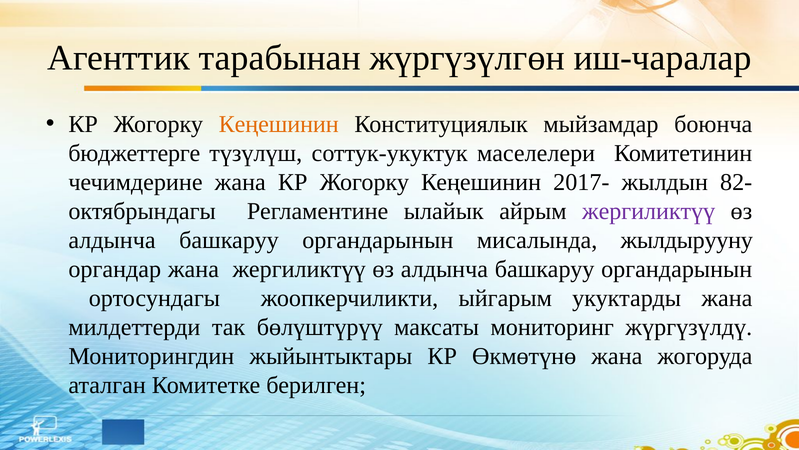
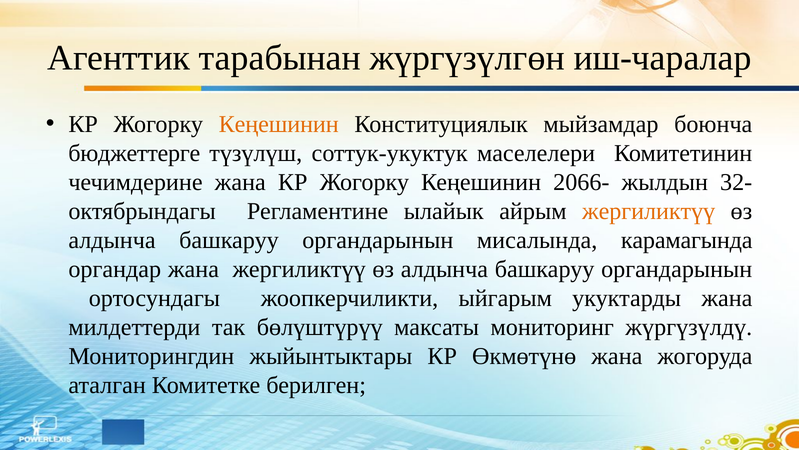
2017-: 2017- -> 2066-
82-: 82- -> 32-
жергиликтүү at (649, 211) colour: purple -> orange
жылдырууну: жылдырууну -> карамагында
